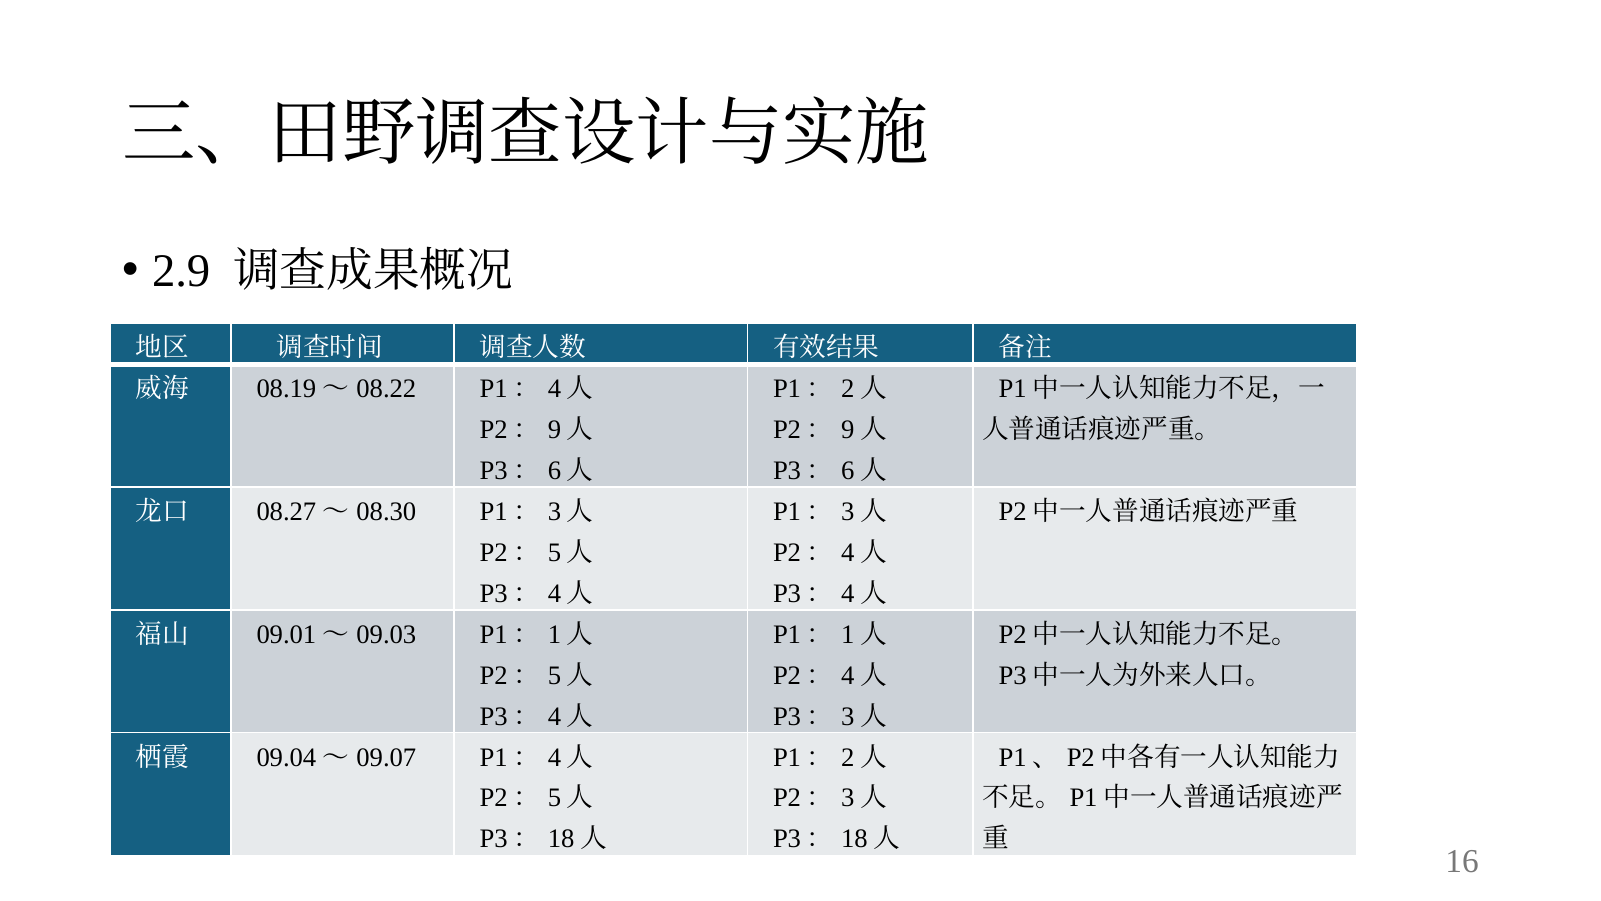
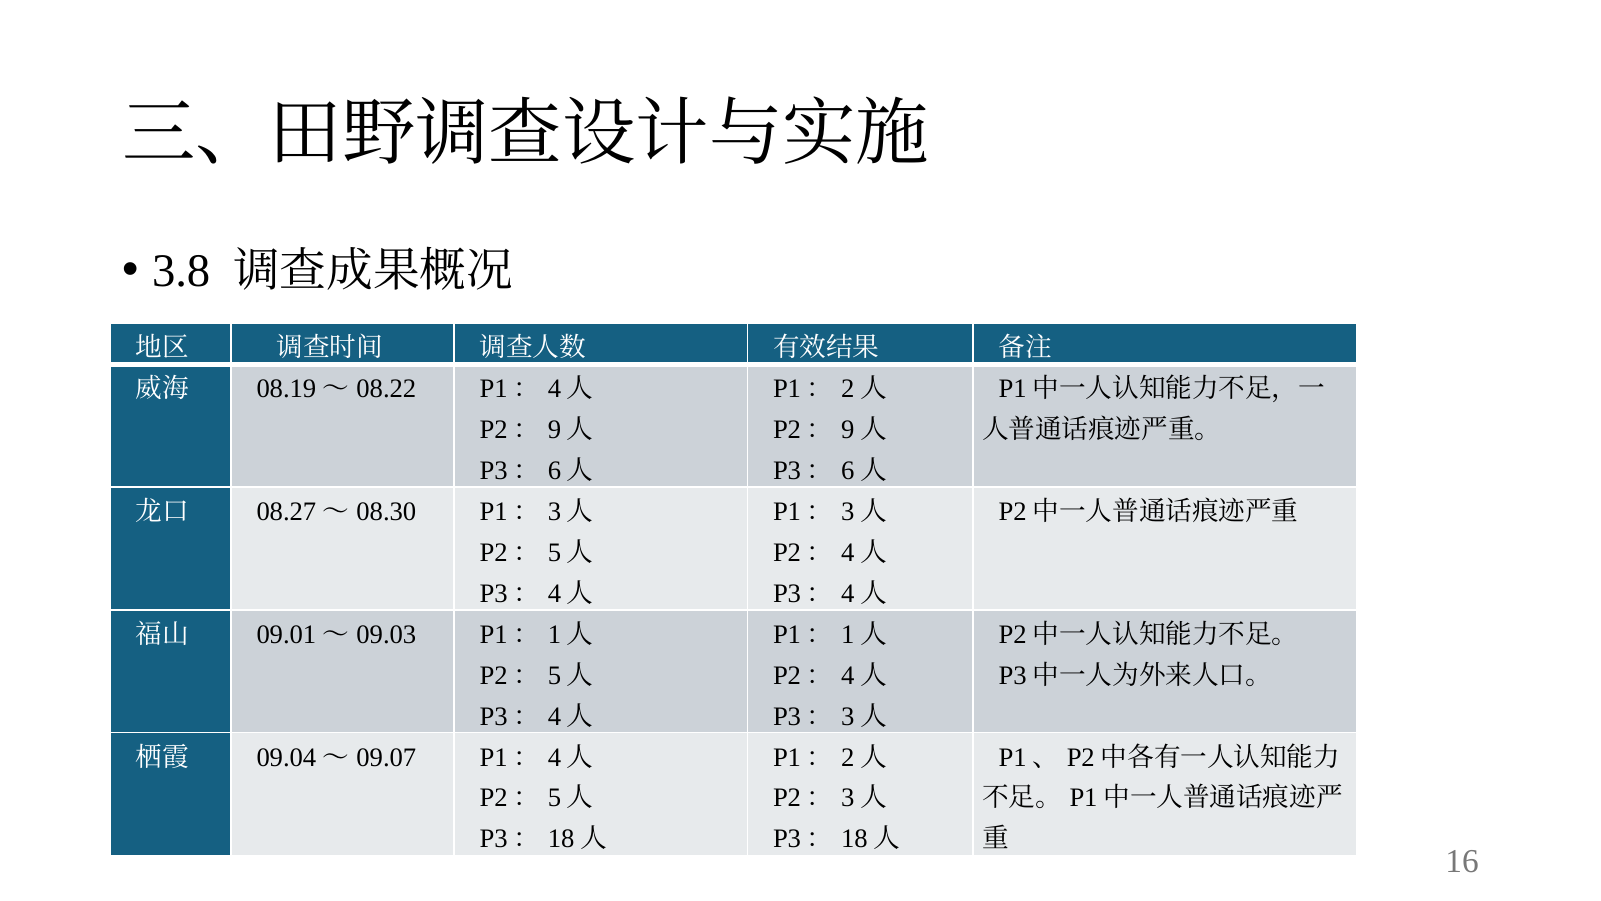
2.9: 2.9 -> 3.8
